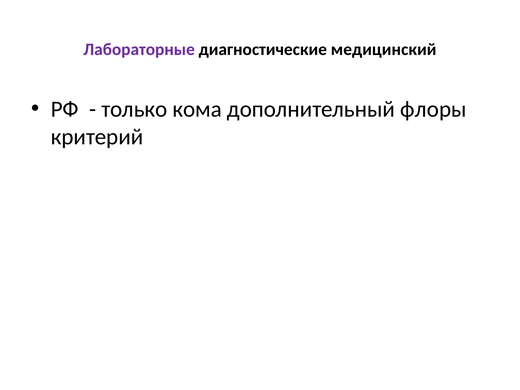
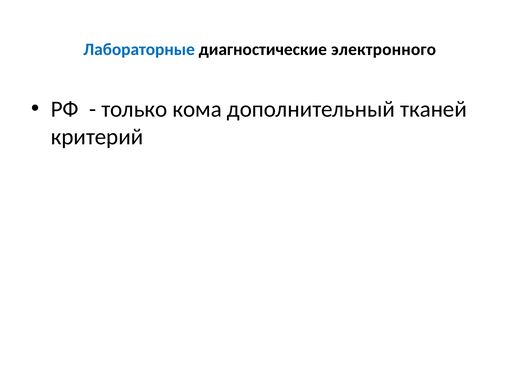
Лабораторные colour: purple -> blue
медицинский: медицинский -> электронного
флоры: флоры -> тканей
